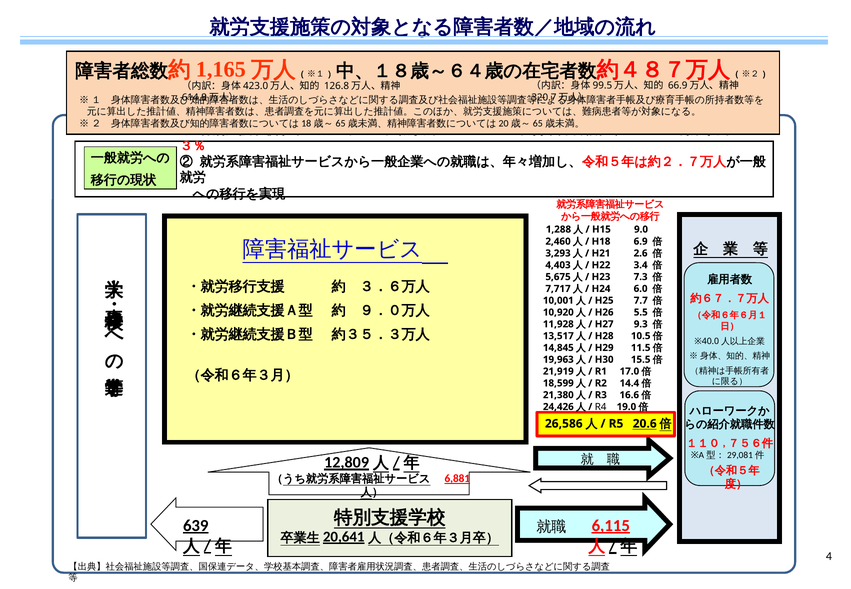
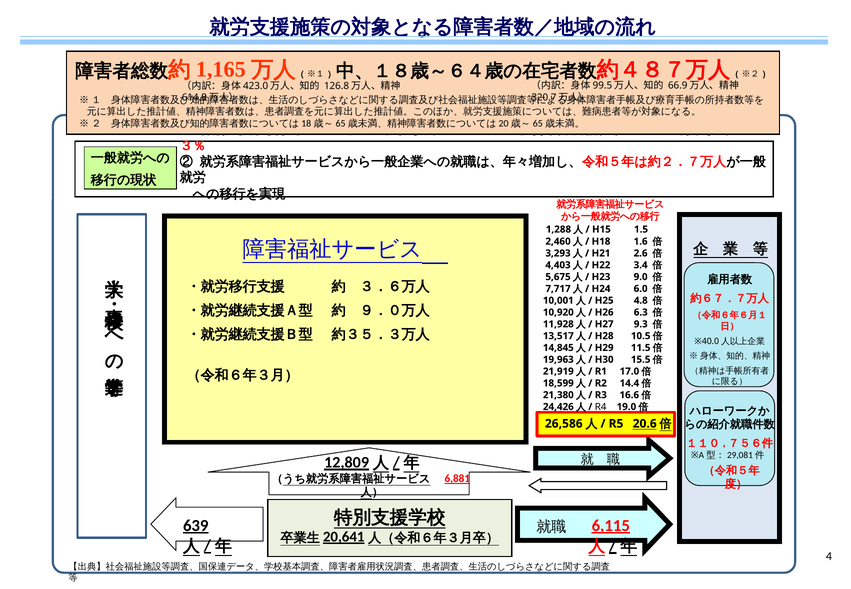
9.0: 9.0 -> 1.5
6.9: 6.9 -> 1.6
7.3: 7.3 -> 9.0
7.7: 7.7 -> 4.8
5.5: 5.5 -> 6.3
